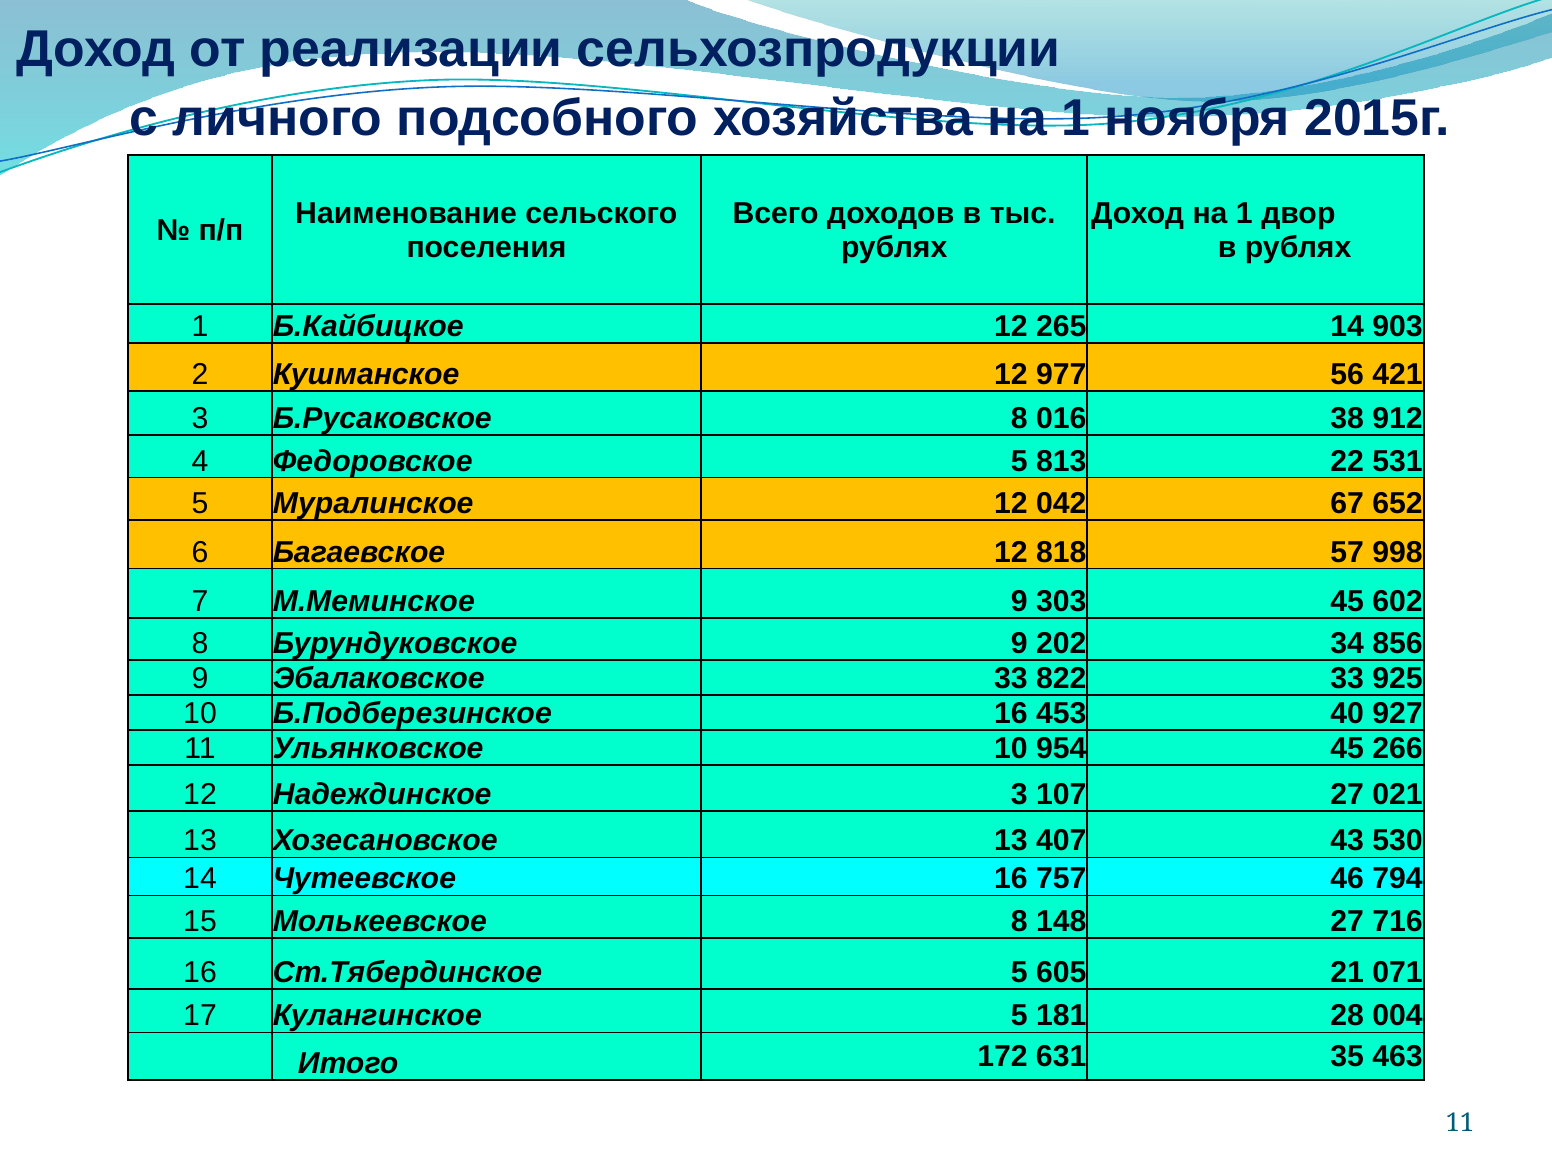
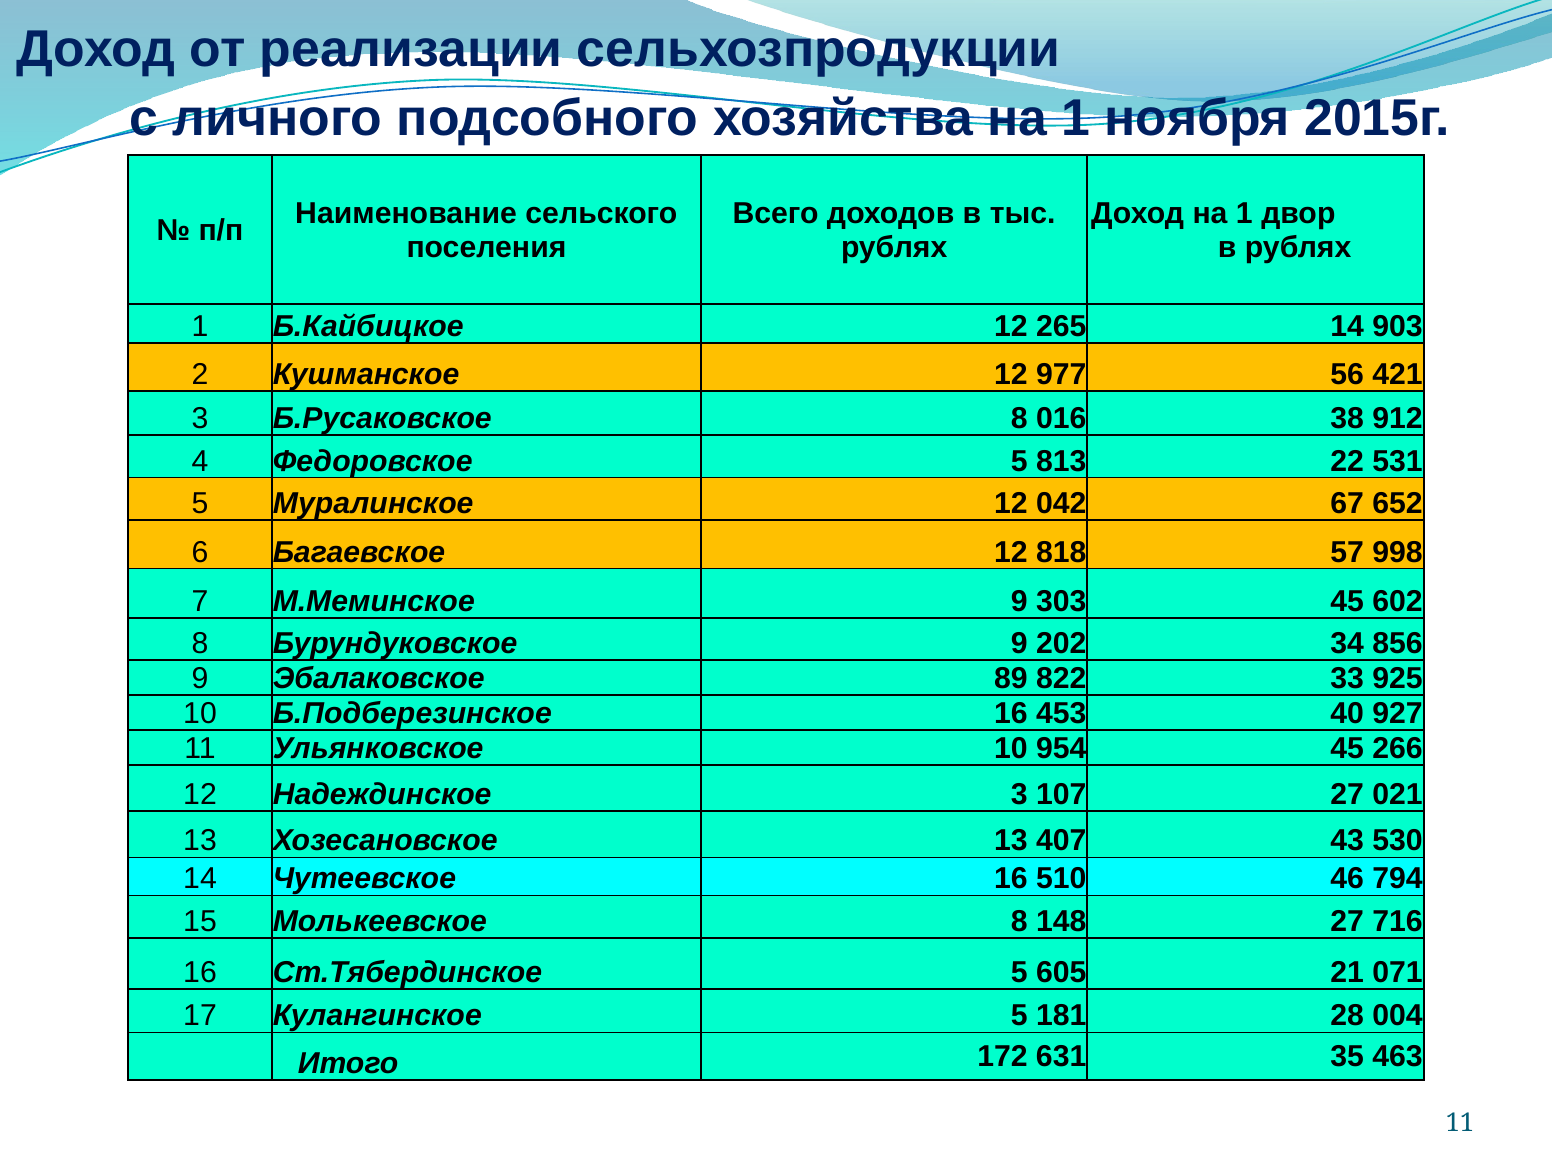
Эбалаковское 33: 33 -> 89
757: 757 -> 510
